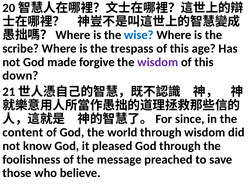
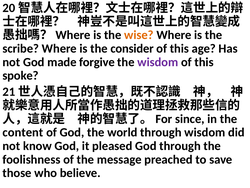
wise colour: blue -> orange
trespass: trespass -> consider
down: down -> spoke
